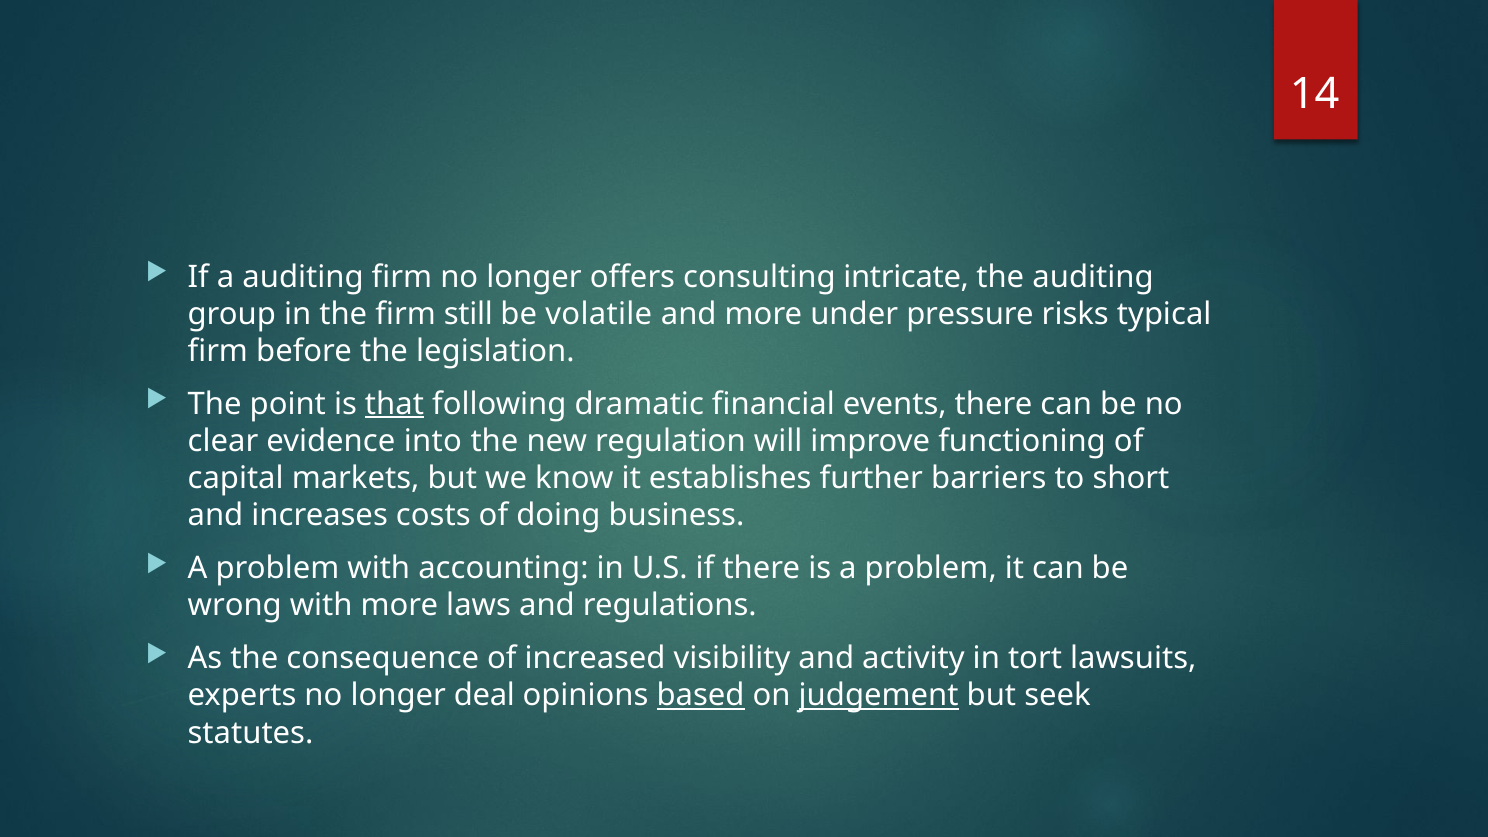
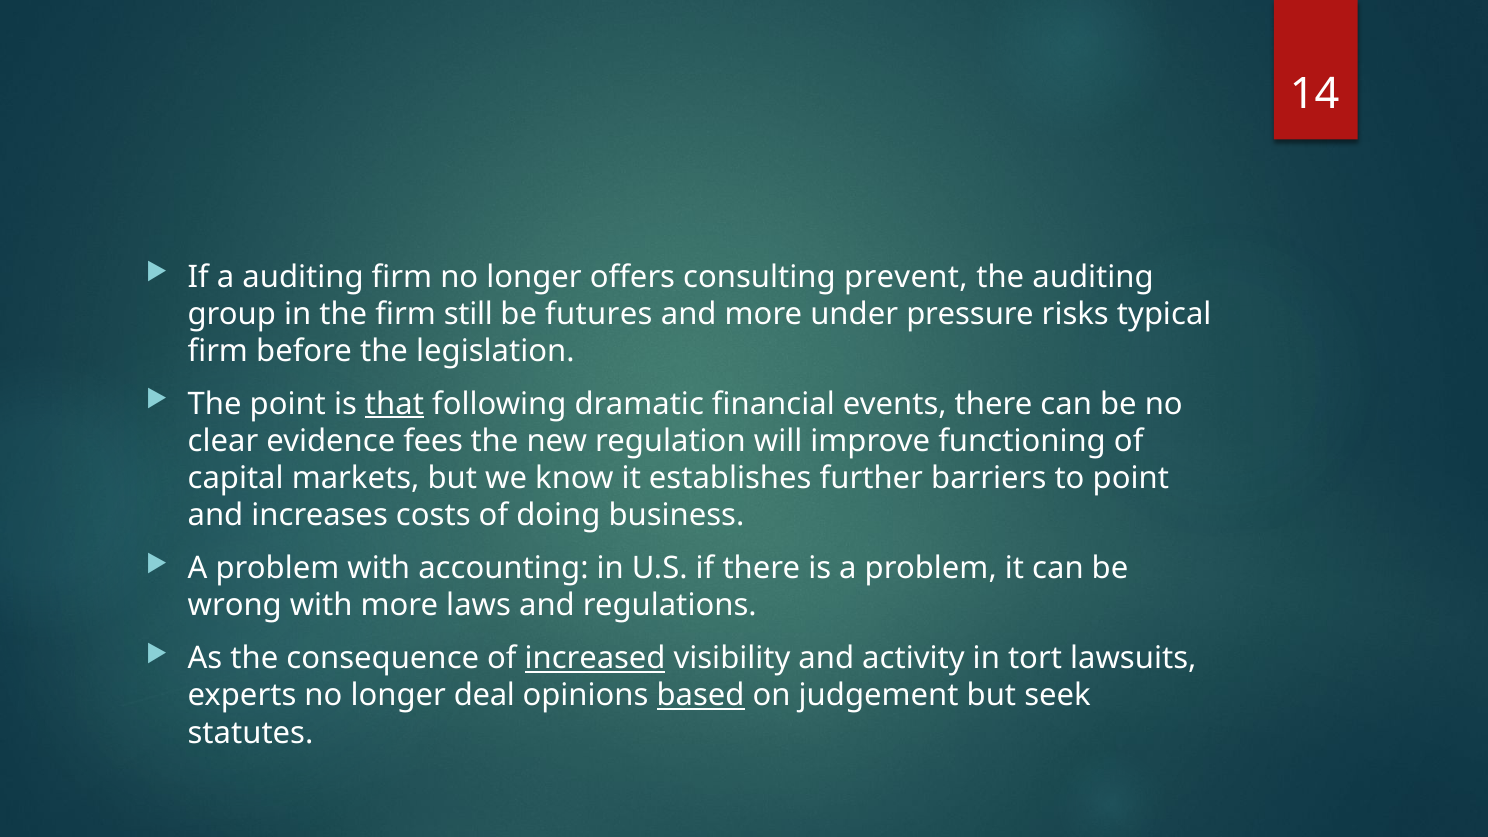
intricate: intricate -> prevent
volatile: volatile -> futures
into: into -> fees
to short: short -> point
increased underline: none -> present
judgement underline: present -> none
